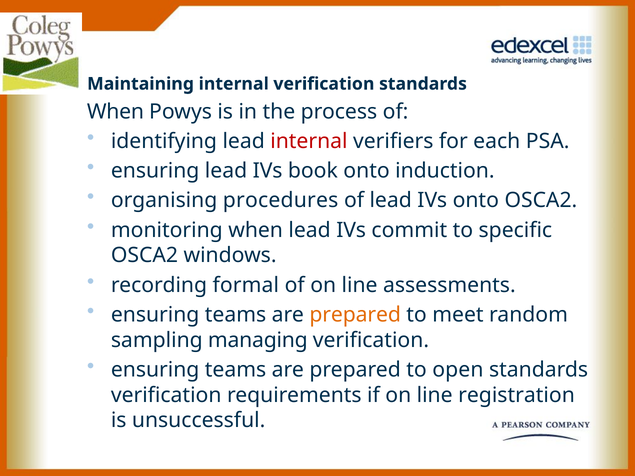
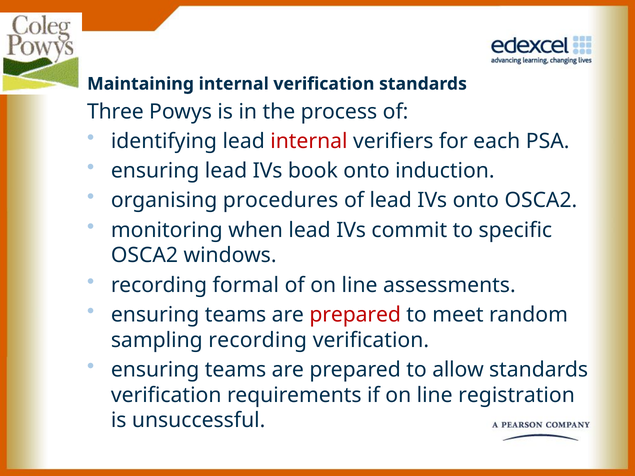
When at (115, 112): When -> Three
prepared at (355, 315) colour: orange -> red
sampling managing: managing -> recording
open: open -> allow
